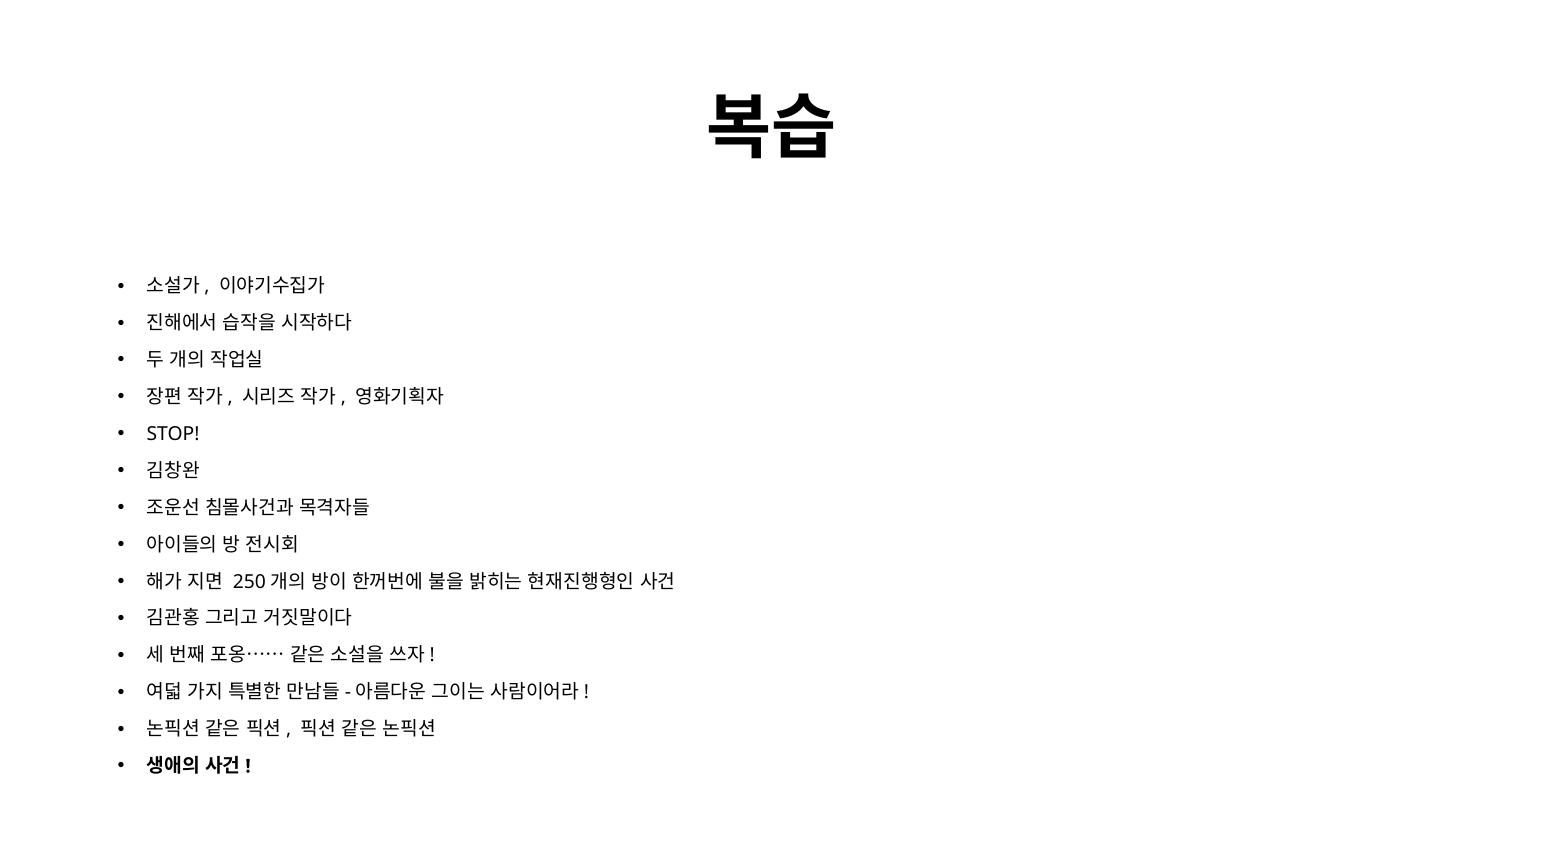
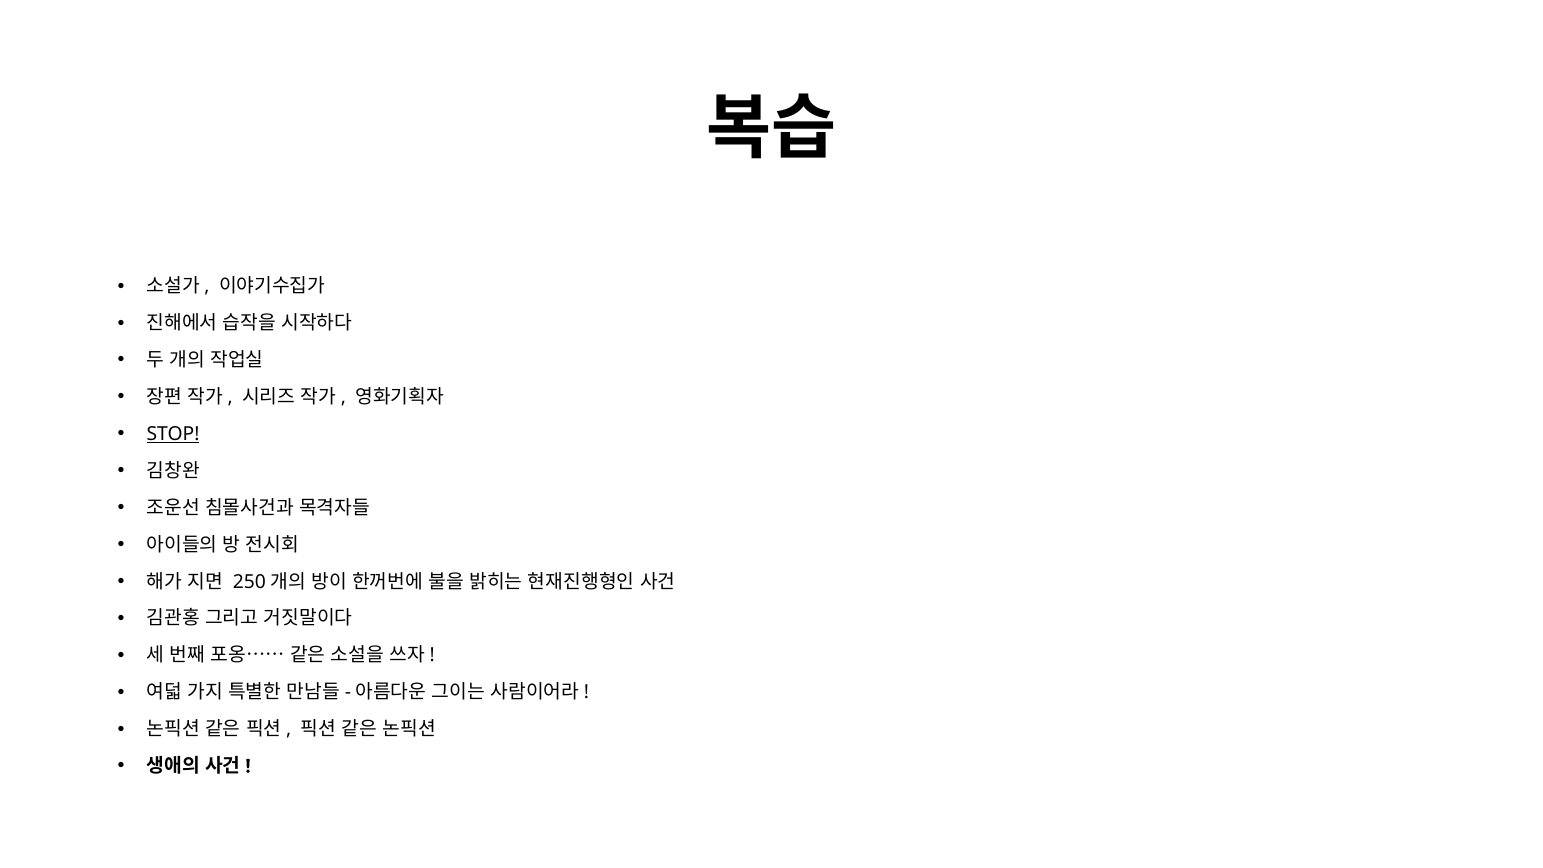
STOP underline: none -> present
